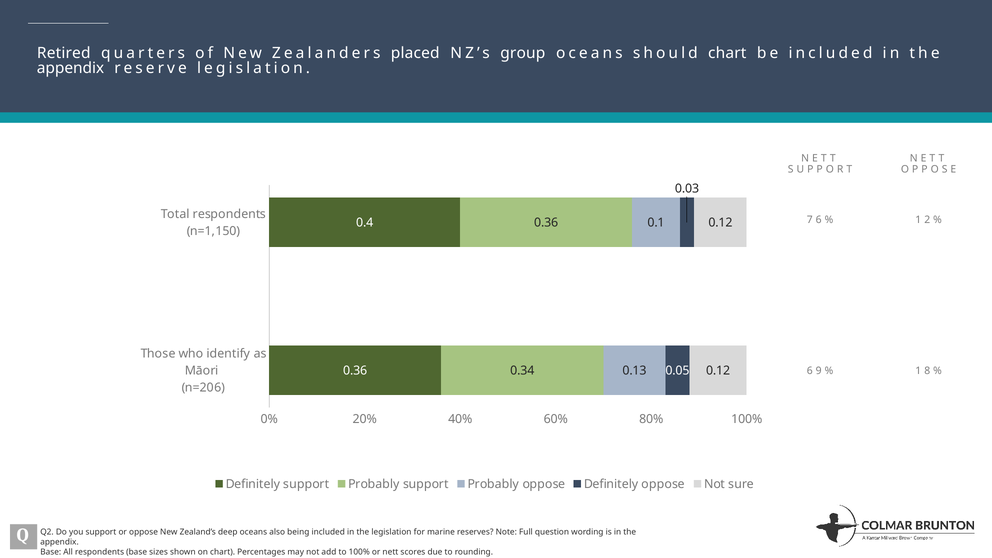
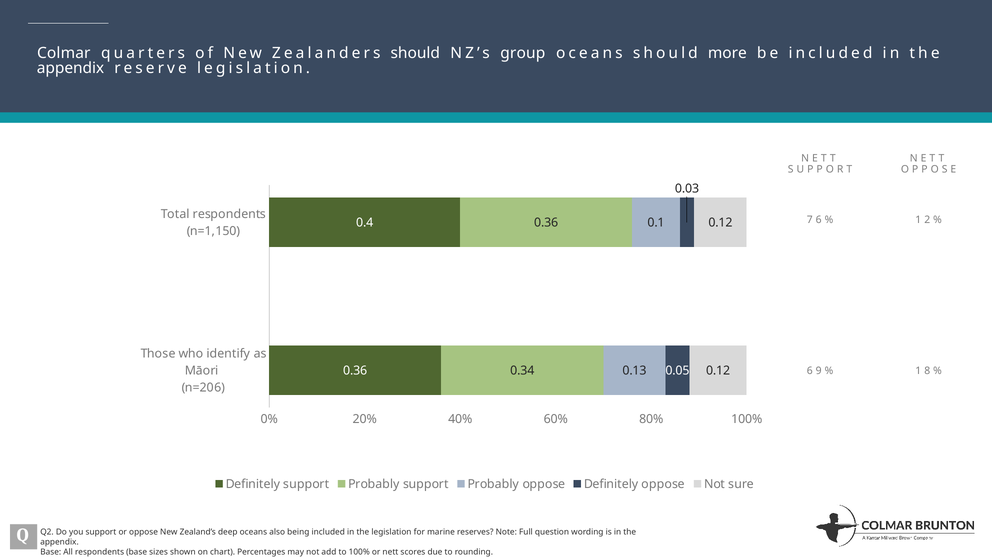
Retired: Retired -> Colmar
Zealanders placed: placed -> should
should chart: chart -> more
